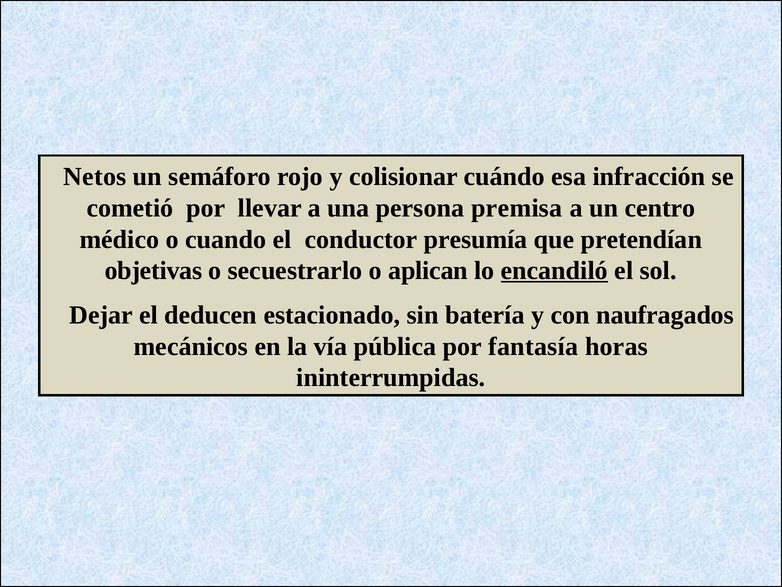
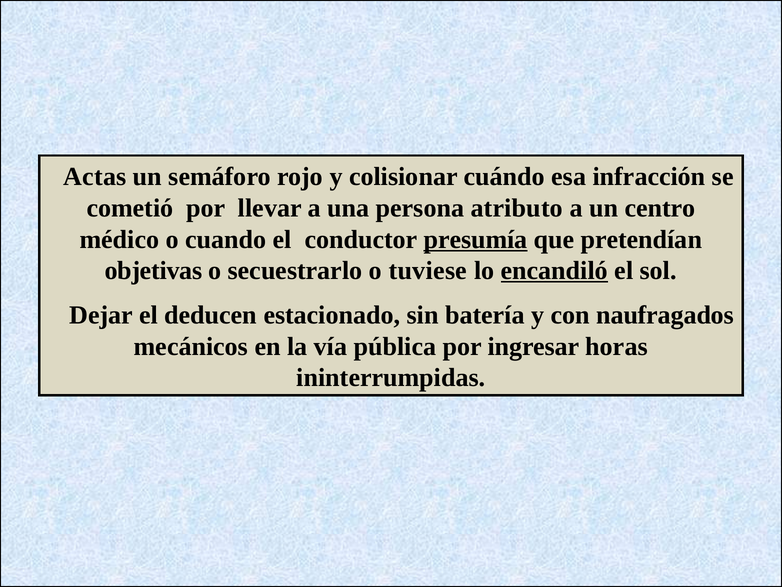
Netos: Netos -> Actas
premisa: premisa -> atributo
presumía underline: none -> present
aplican: aplican -> tuviese
fantasía: fantasía -> ingresar
